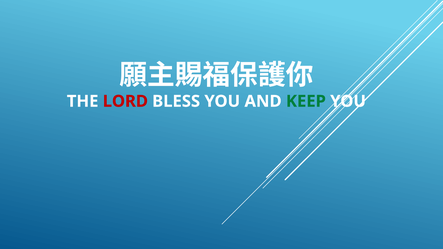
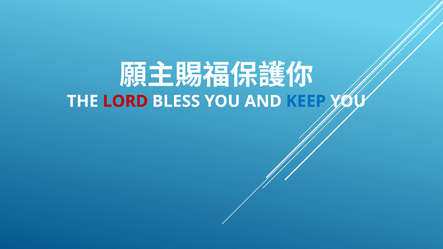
KEEP colour: green -> blue
